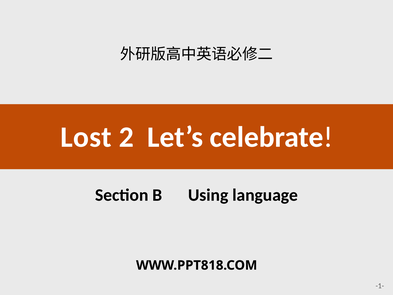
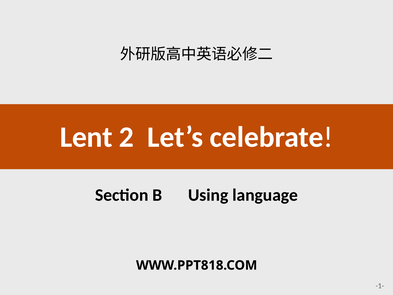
Lost: Lost -> Lent
